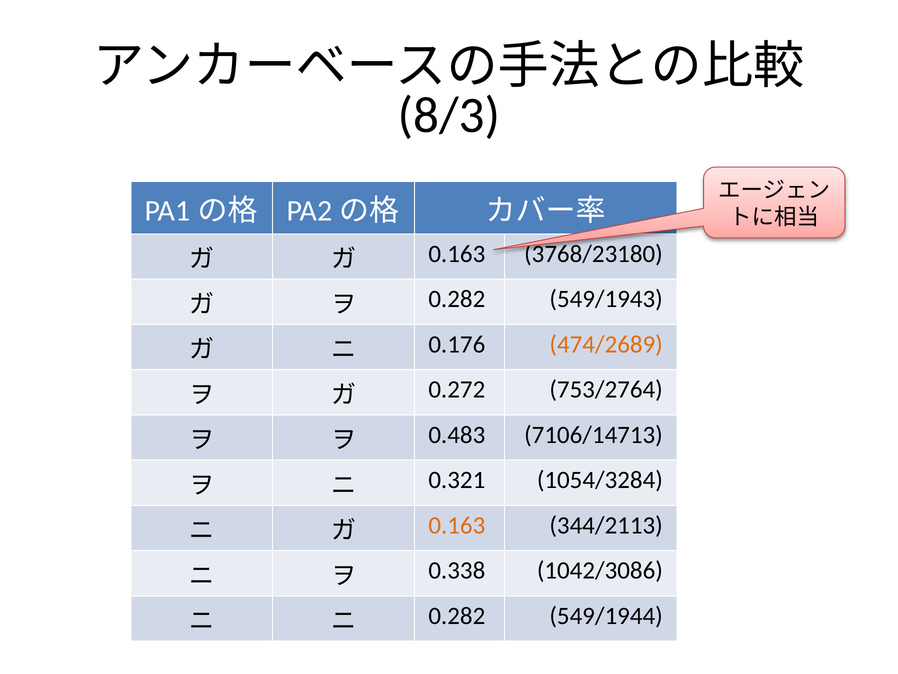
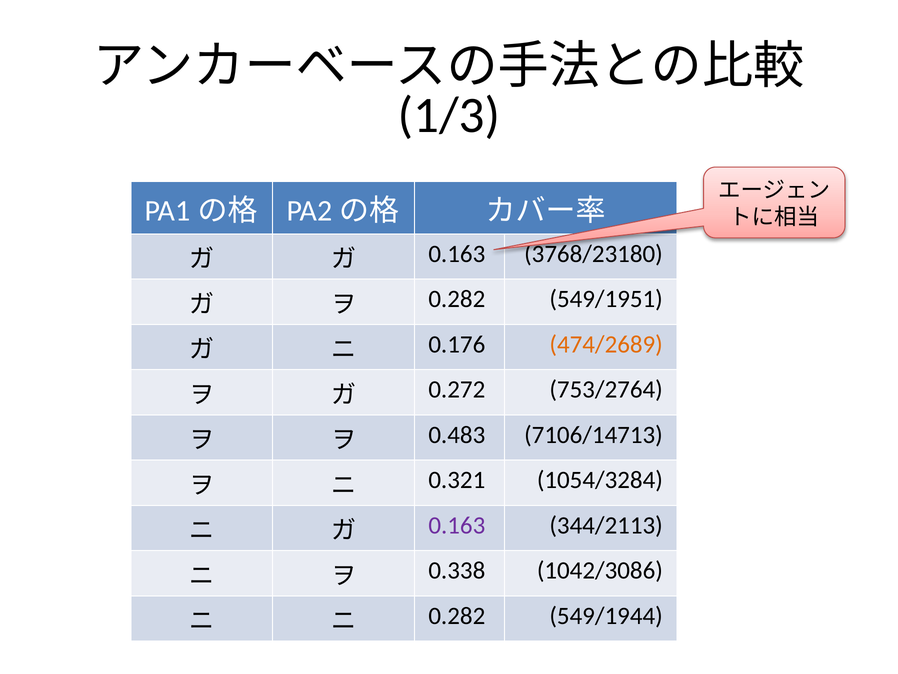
8/3: 8/3 -> 1/3
549/1943: 549/1943 -> 549/1951
0.163 at (457, 525) colour: orange -> purple
